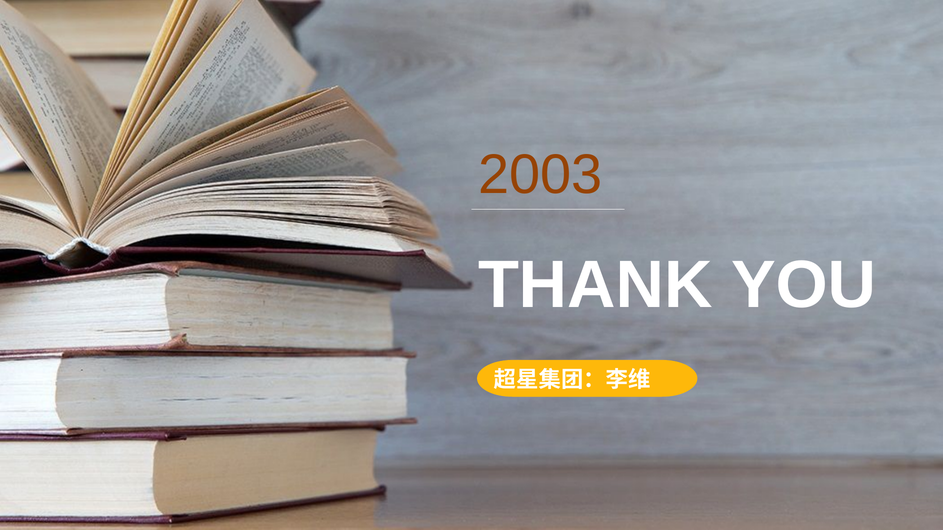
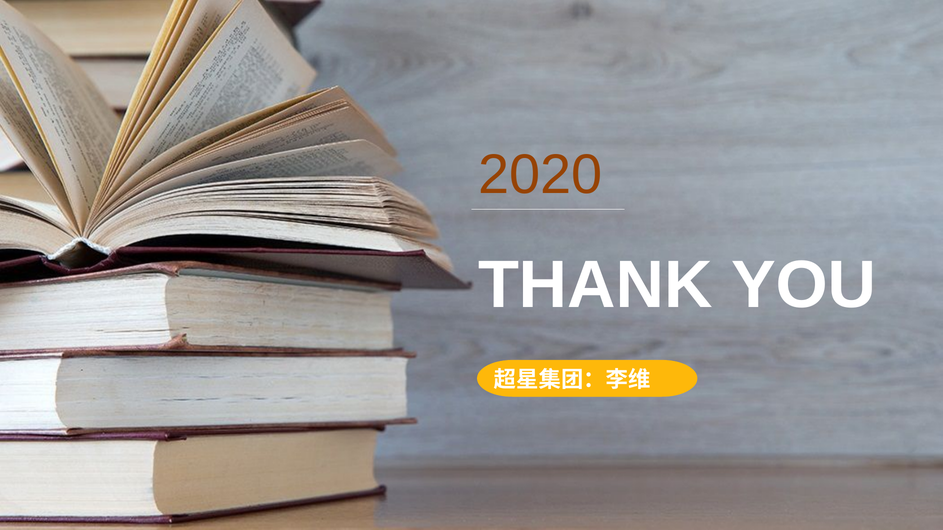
2003: 2003 -> 2020
